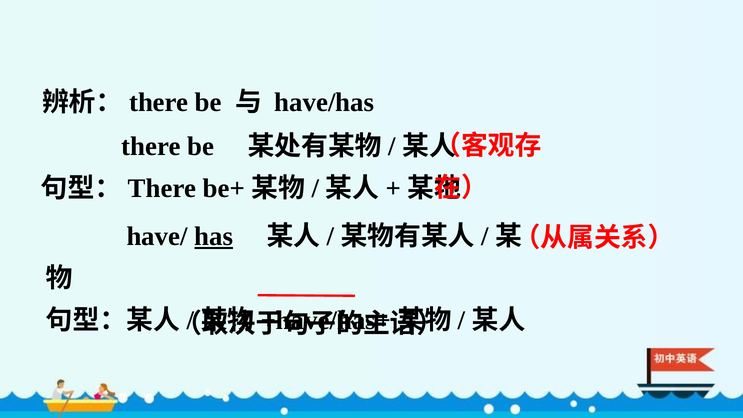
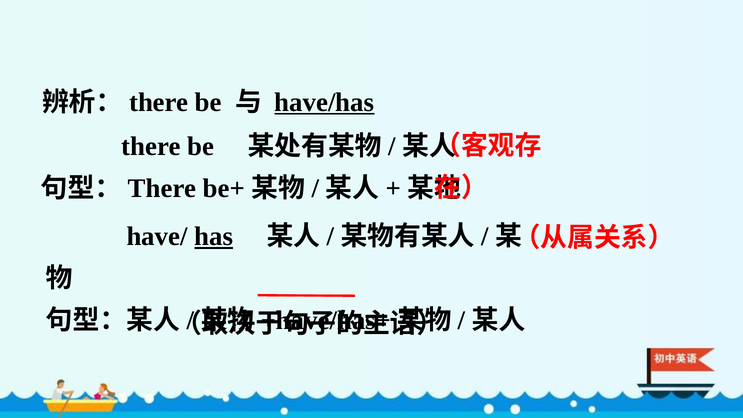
have/has underline: none -> present
